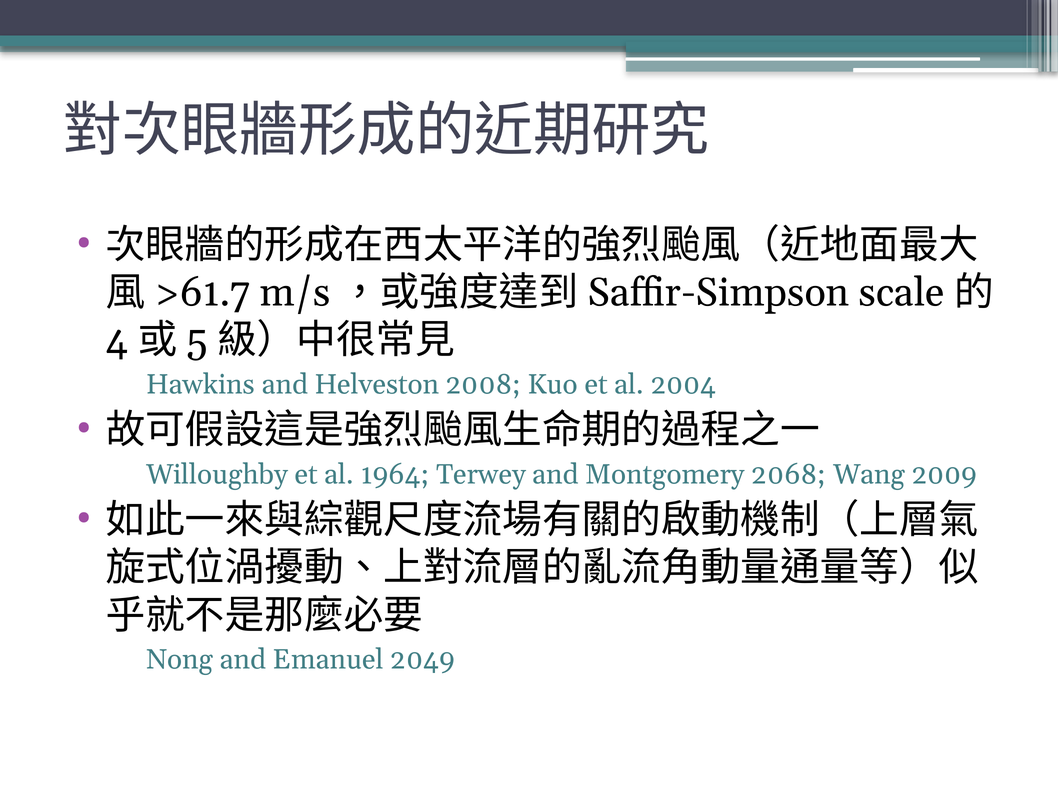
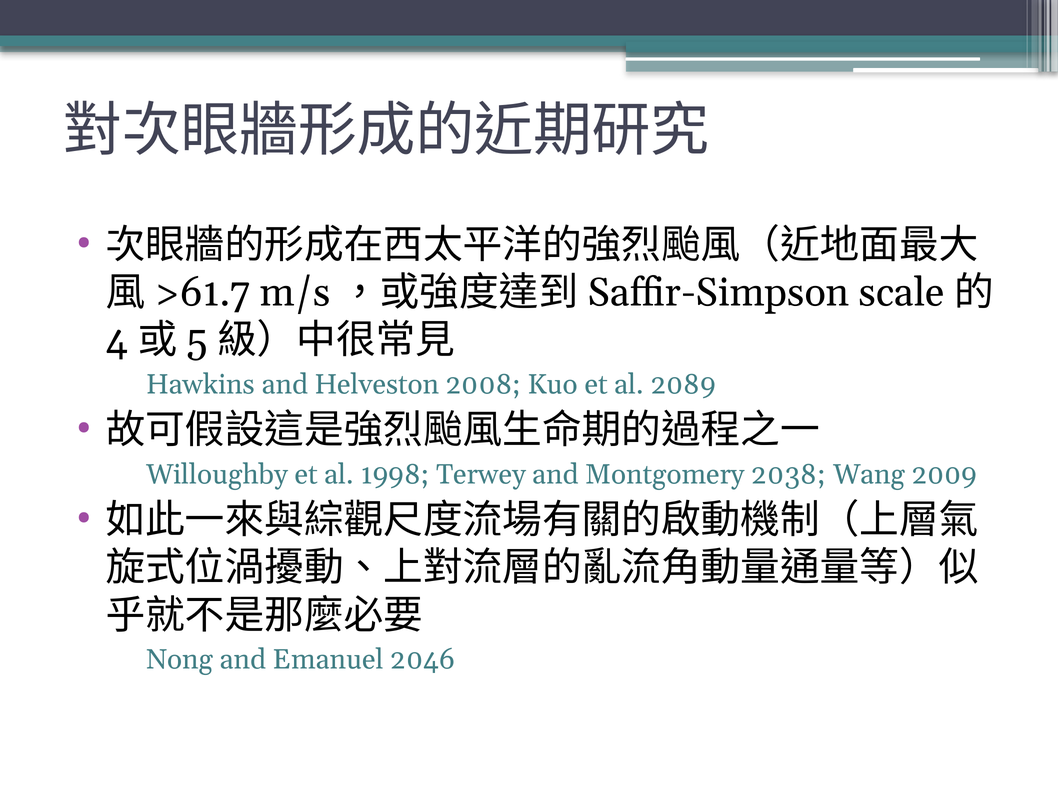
2004: 2004 -> 2089
1964: 1964 -> 1998
2068: 2068 -> 2038
2049: 2049 -> 2046
